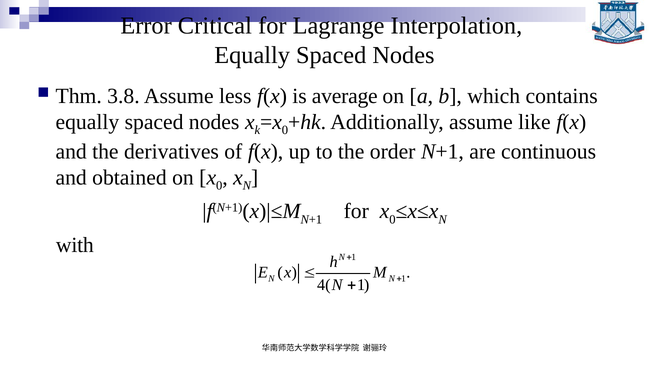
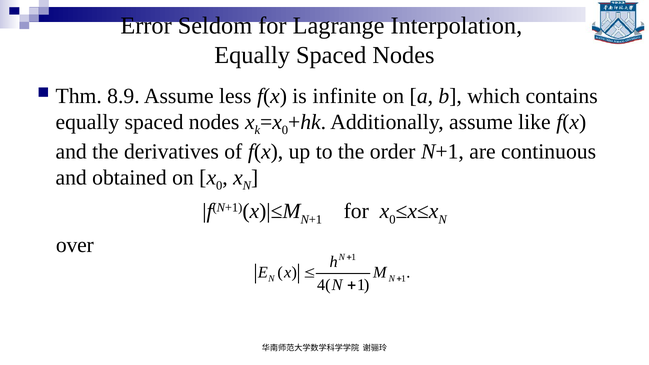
Critical: Critical -> Seldom
3.8: 3.8 -> 8.9
average: average -> infinite
with: with -> over
